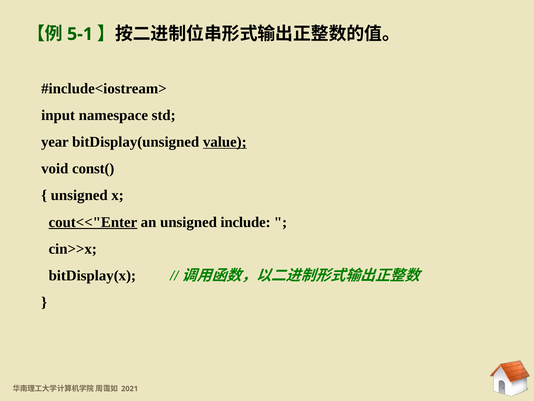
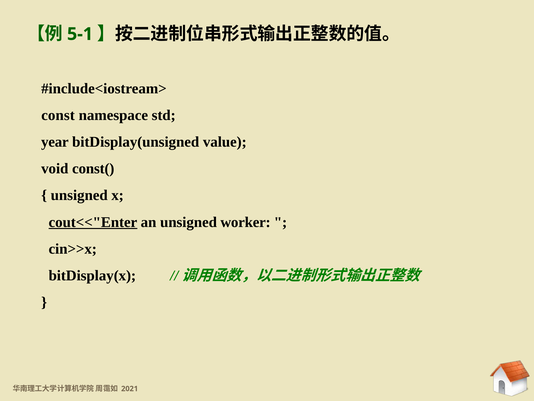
input: input -> const
value underline: present -> none
include: include -> worker
